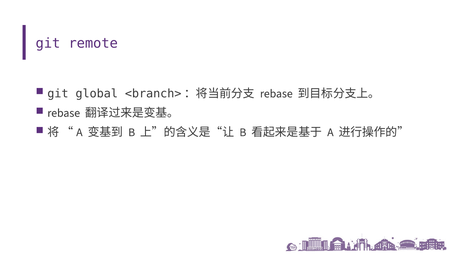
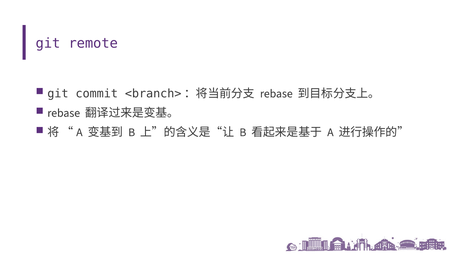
global: global -> commit
